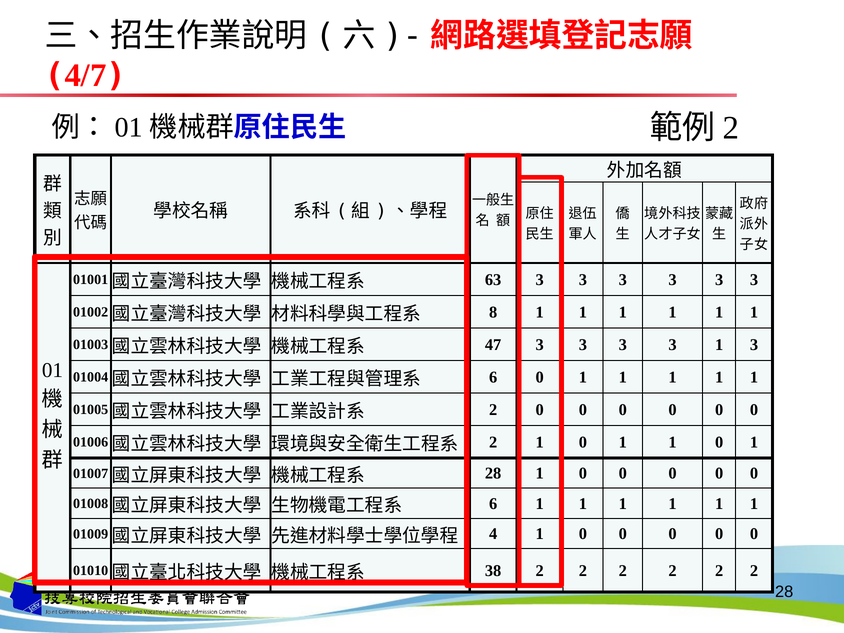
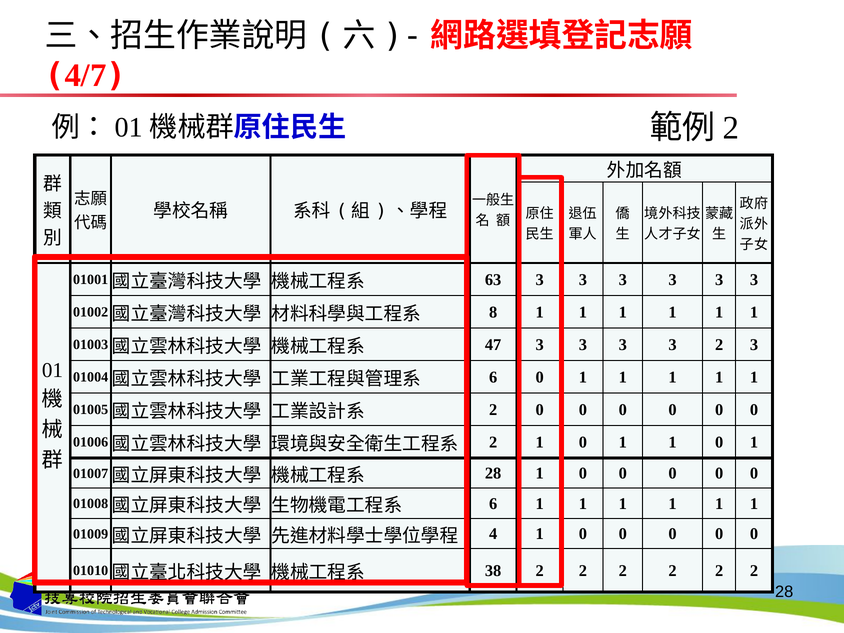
3 1: 1 -> 2
